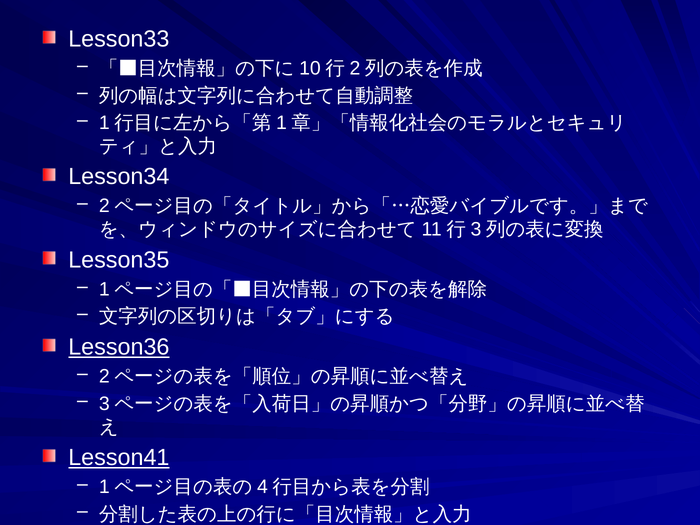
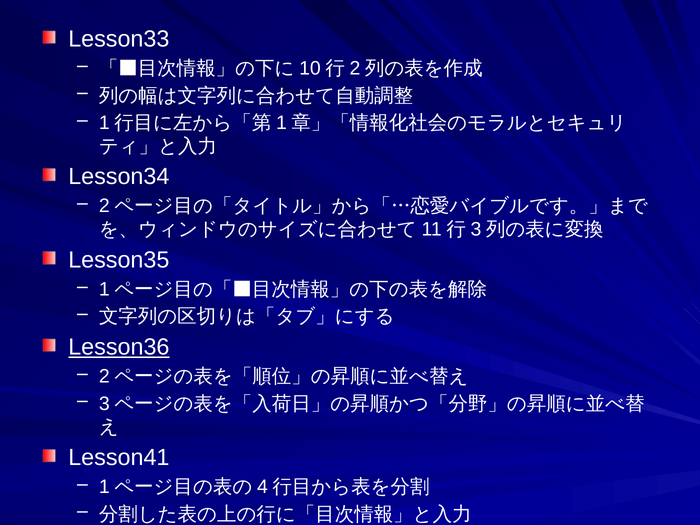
Lesson41 underline: present -> none
